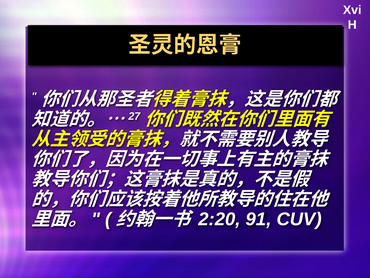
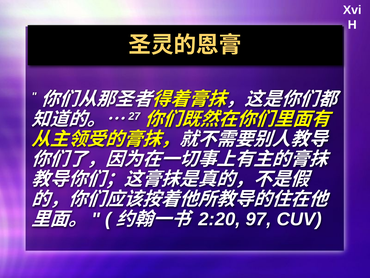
91: 91 -> 97
